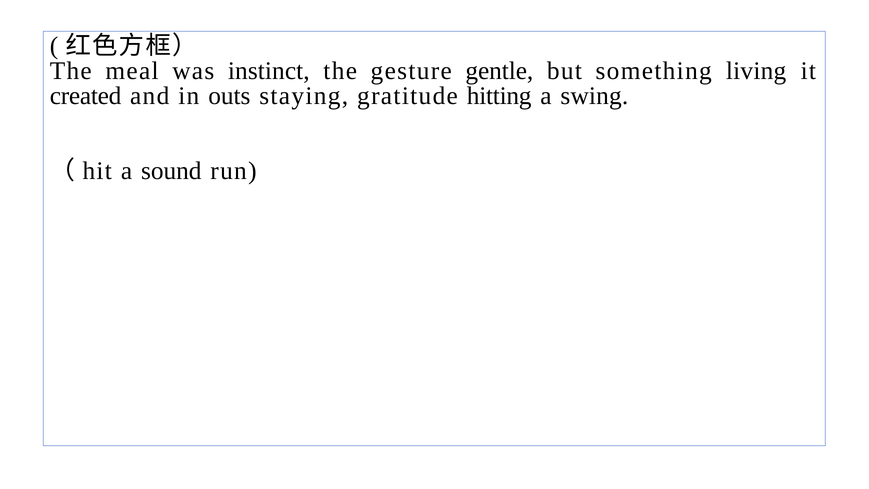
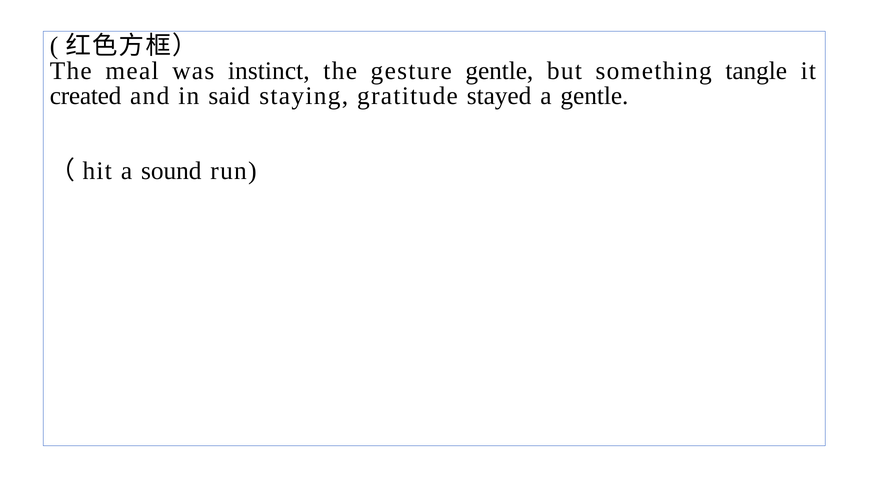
living: living -> tangle
outs: outs -> said
hitting: hitting -> stayed
a swing: swing -> gentle
